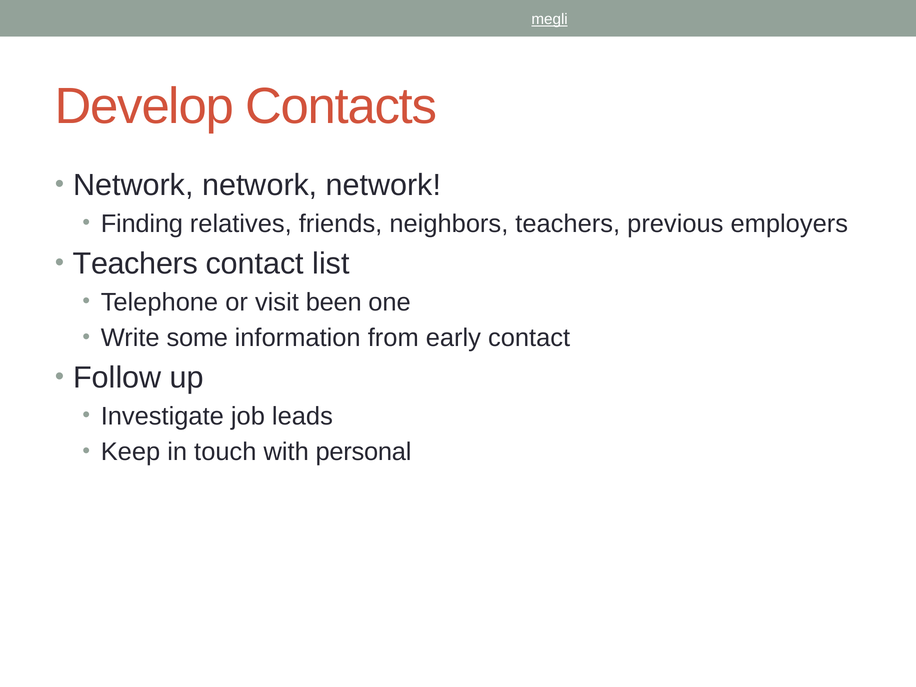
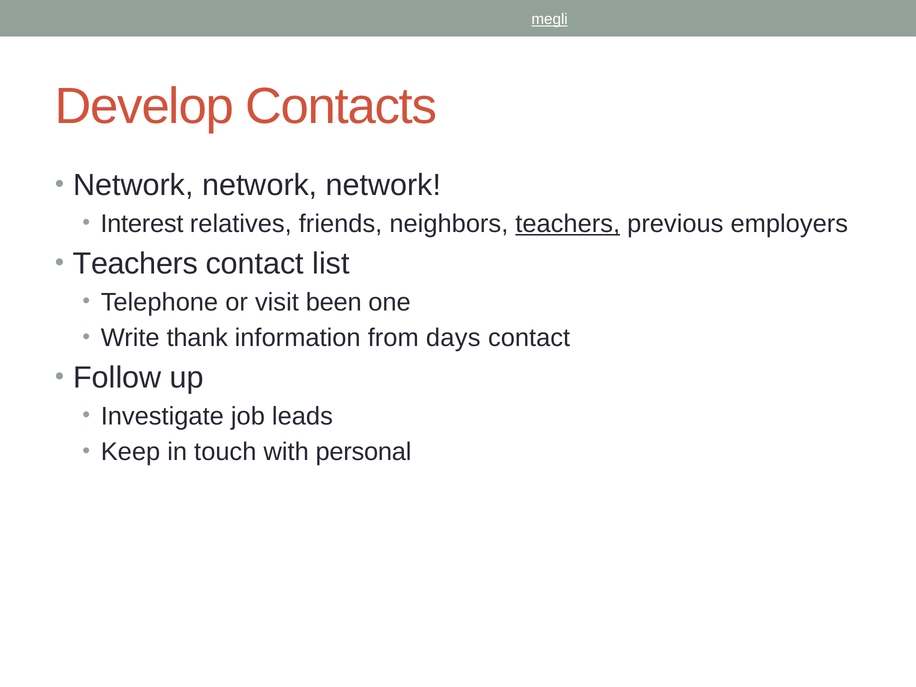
Finding: Finding -> Interest
teachers at (568, 224) underline: none -> present
some: some -> thank
early: early -> days
